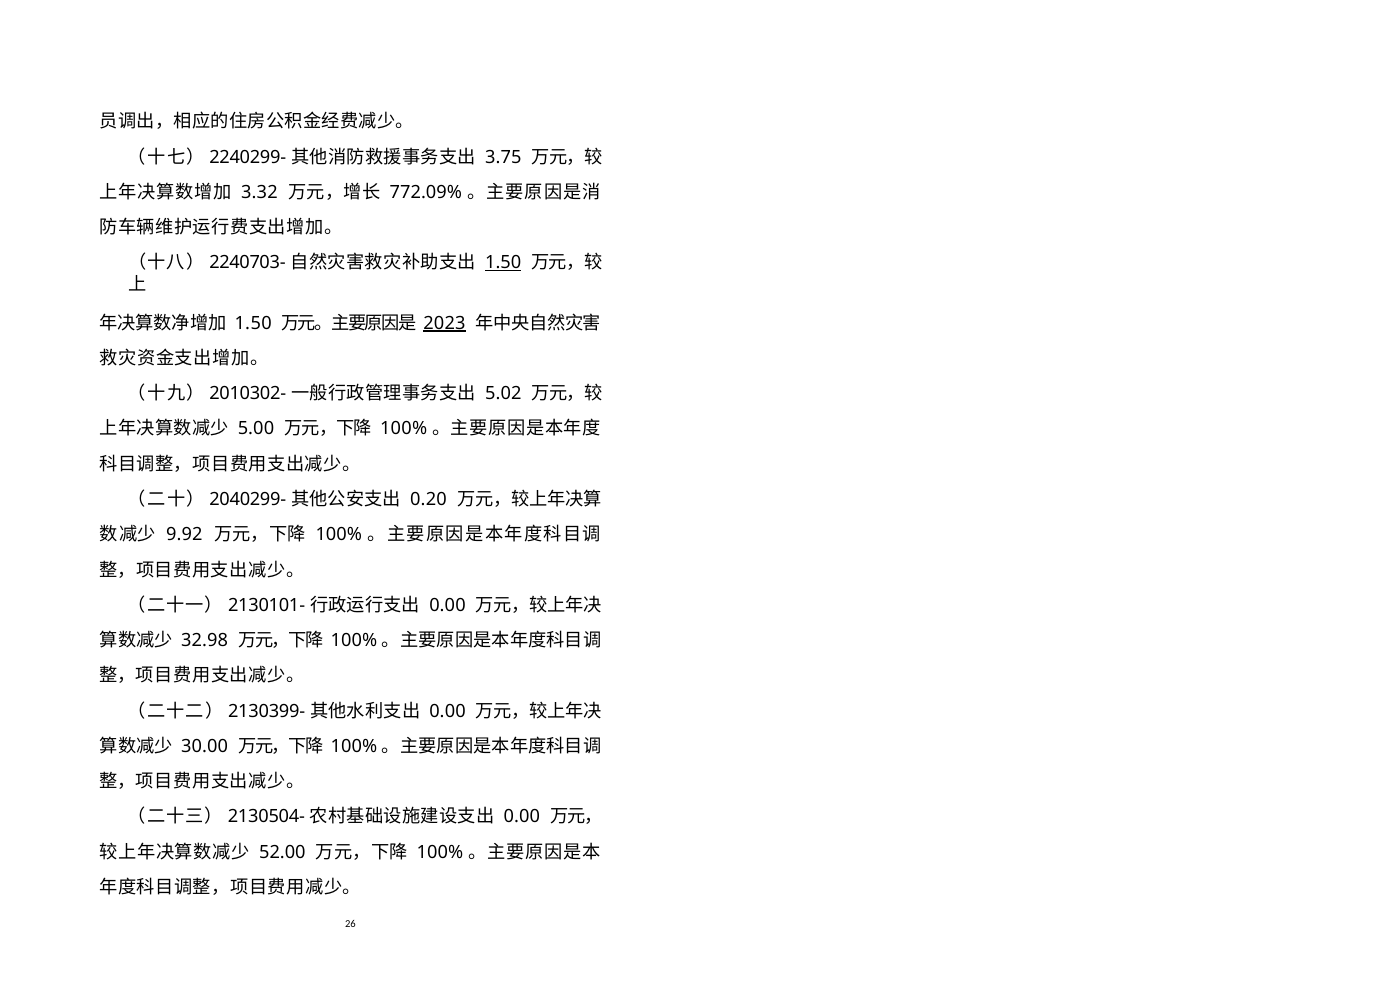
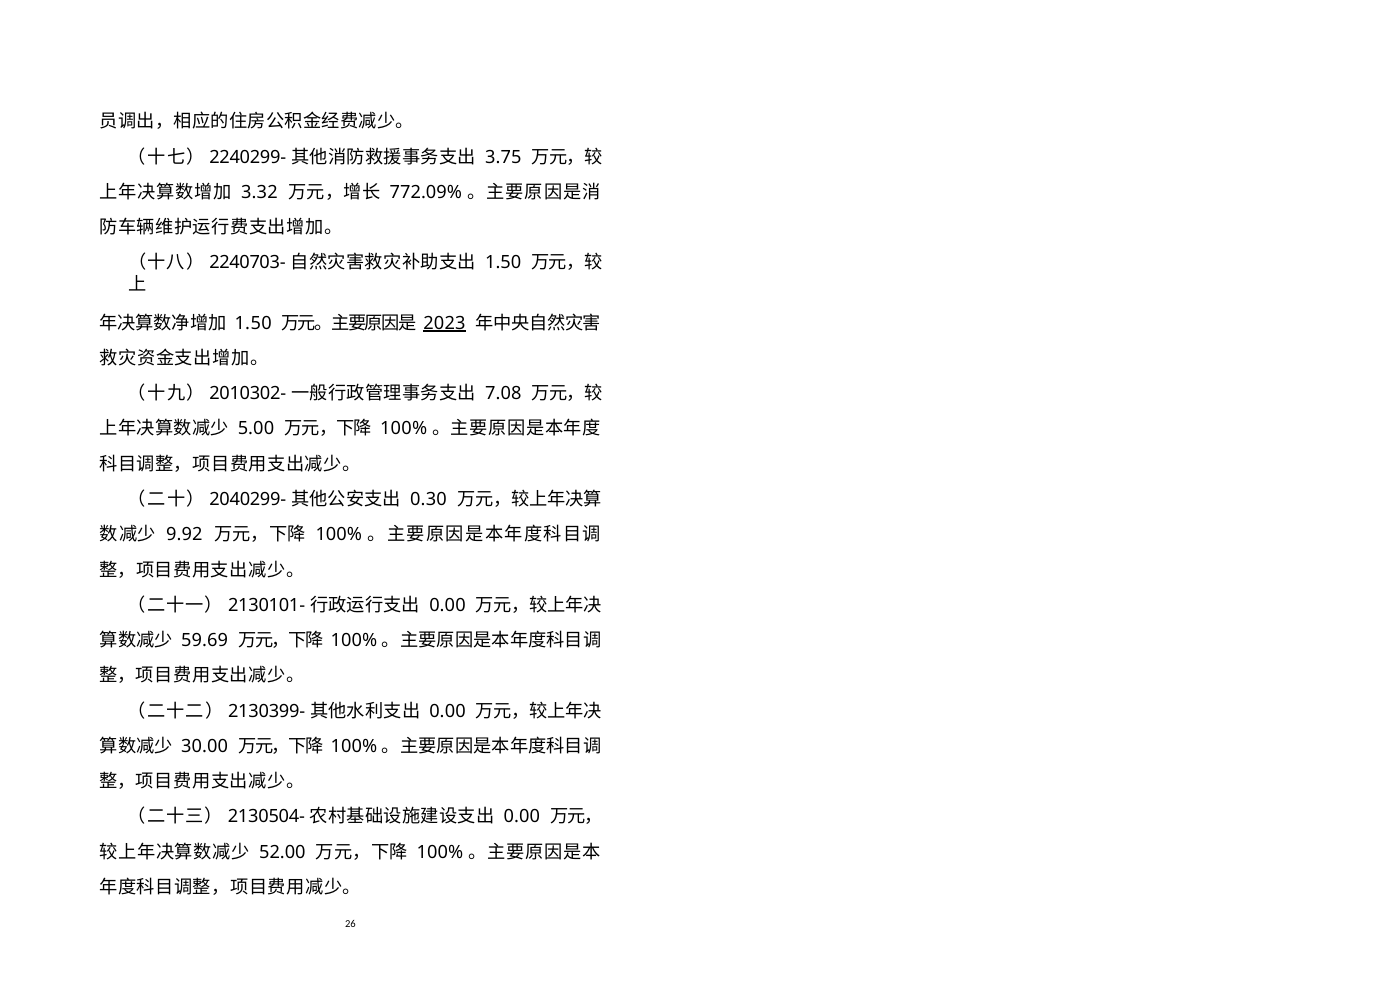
1.50 at (503, 263) underline: present -> none
5.02: 5.02 -> 7.08
0.20: 0.20 -> 0.30
32.98: 32.98 -> 59.69
